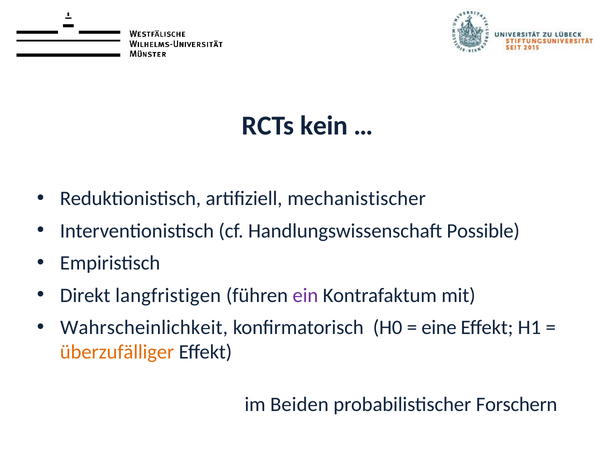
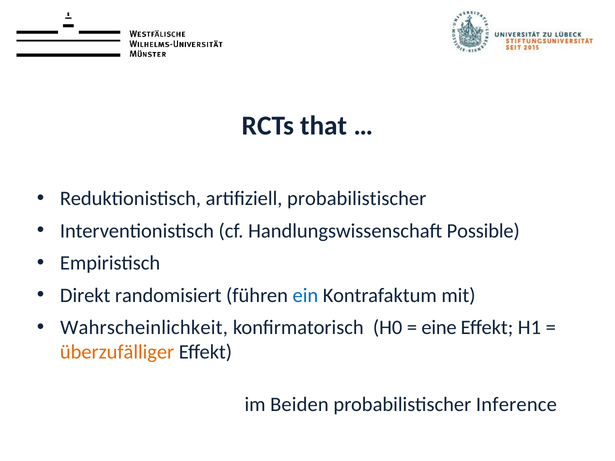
kein: kein -> that
artifiziell mechanistischer: mechanistischer -> probabilistischer
langfristigen: langfristigen -> randomisiert
ein colour: purple -> blue
Forschern: Forschern -> Inference
